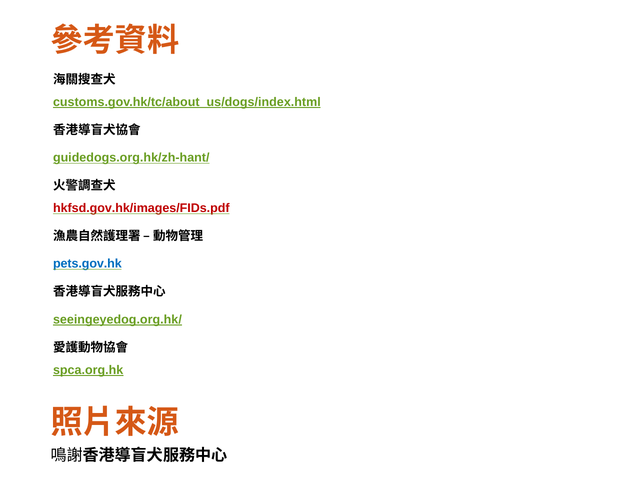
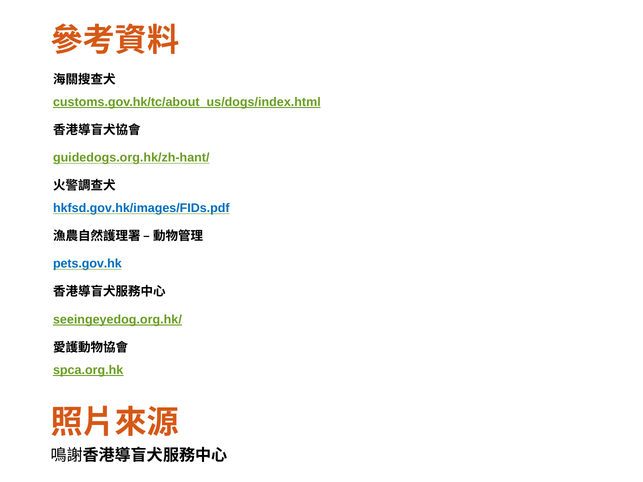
hkfsd.gov.hk/images/FIDs.pdf colour: red -> blue
